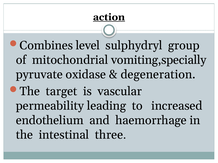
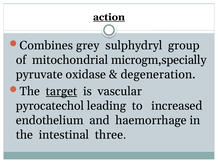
level: level -> grey
vomiting,specially: vomiting,specially -> microgm,specially
target underline: none -> present
permeability: permeability -> pyrocatechol
